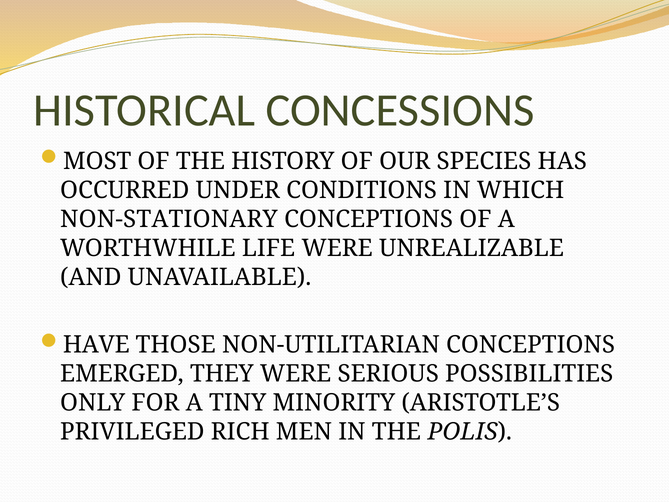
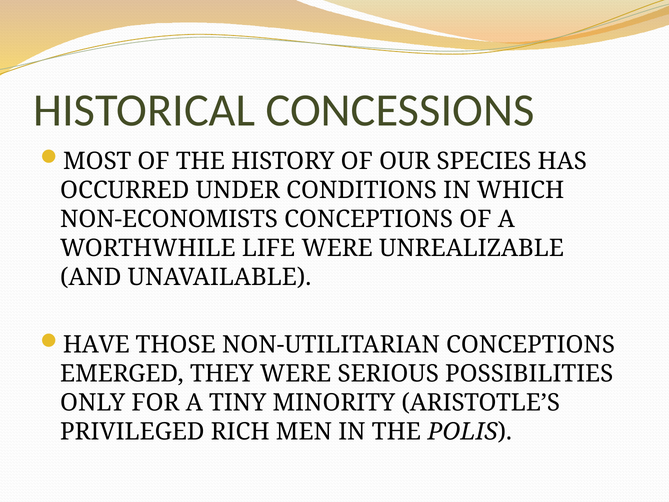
NON-STATIONARY: NON-STATIONARY -> NON-ECONOMISTS
